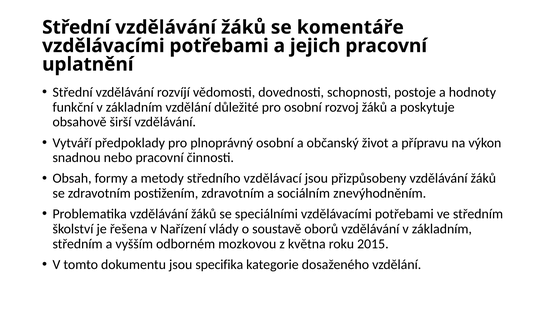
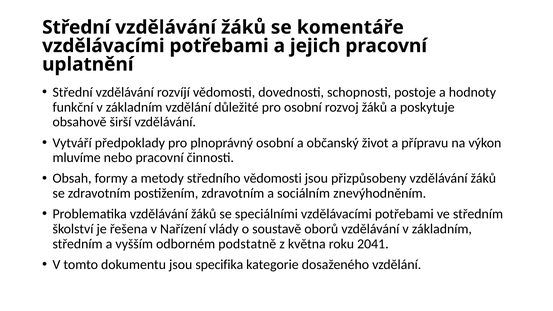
snadnou: snadnou -> mluvíme
středního vzdělávací: vzdělávací -> vědomosti
mozkovou: mozkovou -> podstatně
2015: 2015 -> 2041
